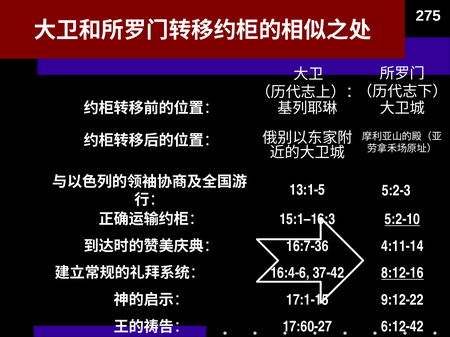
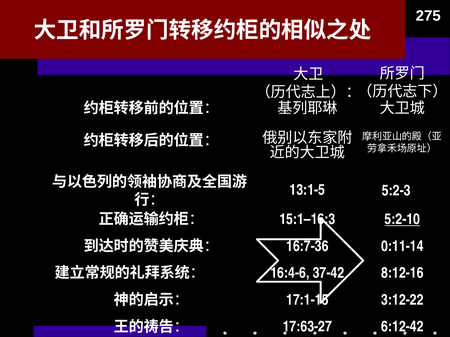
4:11-14: 4:11-14 -> 0:11-14
8:12-16 underline: present -> none
9:12-22: 9:12-22 -> 3:12-22
17:60-27: 17:60-27 -> 17:63-27
